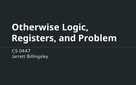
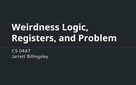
Otherwise: Otherwise -> Weirdness
